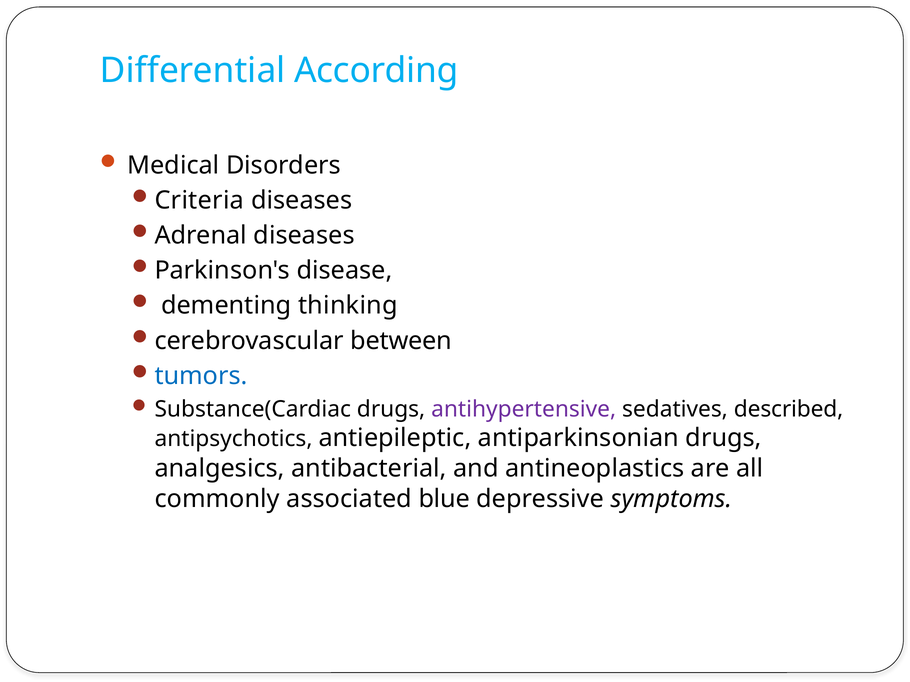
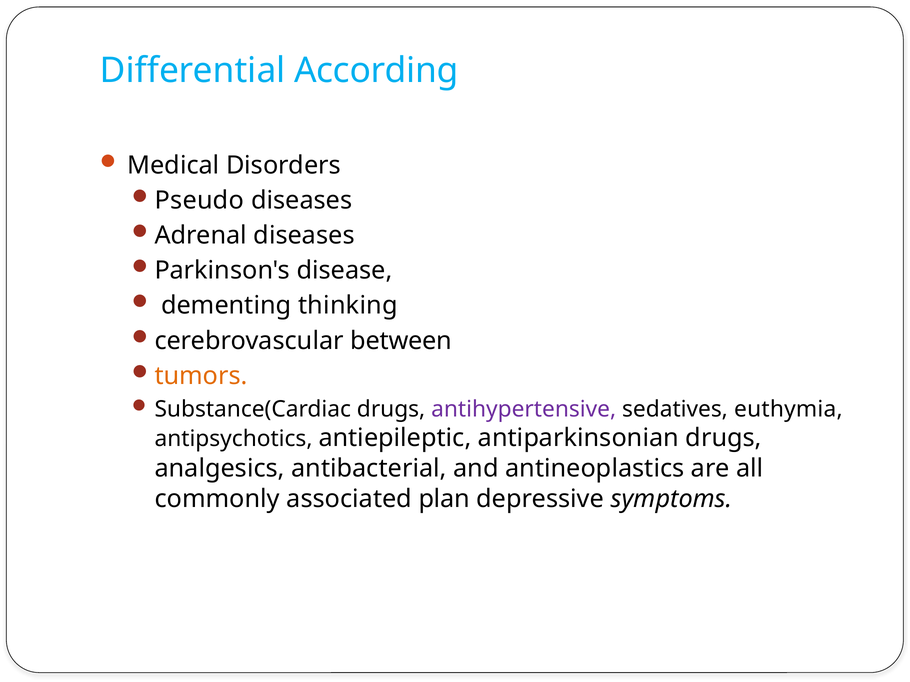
Criteria: Criteria -> Pseudo
tumors colour: blue -> orange
described: described -> euthymia
blue: blue -> plan
